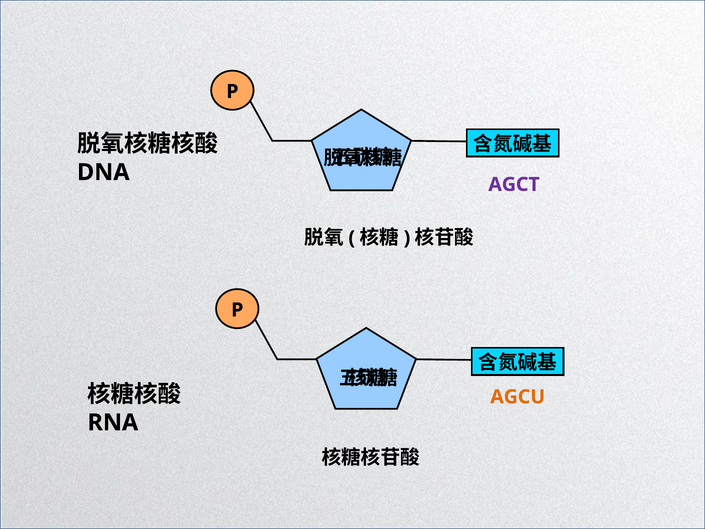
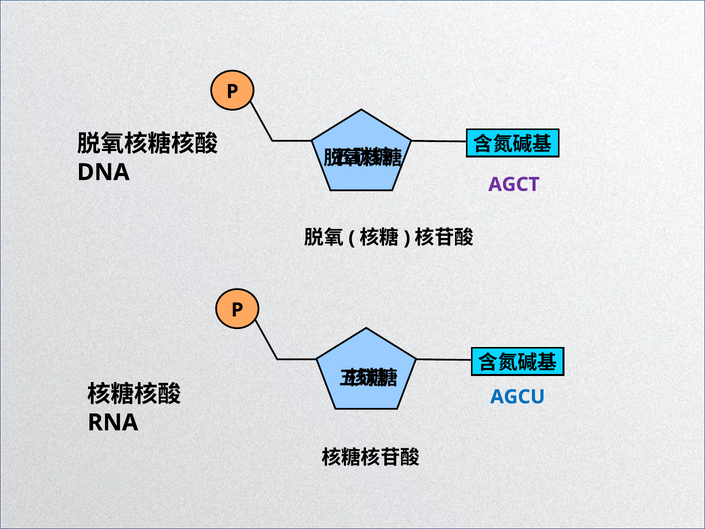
AGCU colour: orange -> blue
